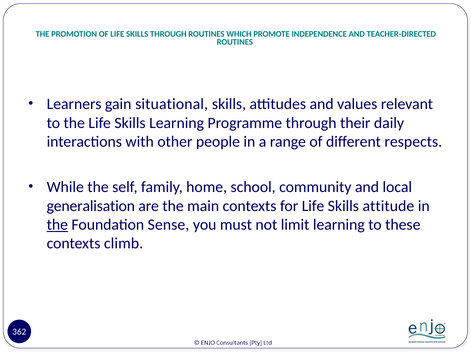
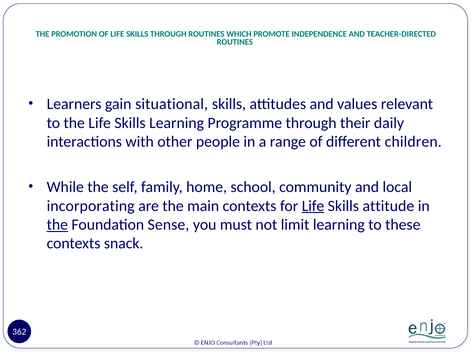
respects: respects -> children
generalisation: generalisation -> incorporating
Life at (313, 206) underline: none -> present
climb: climb -> snack
